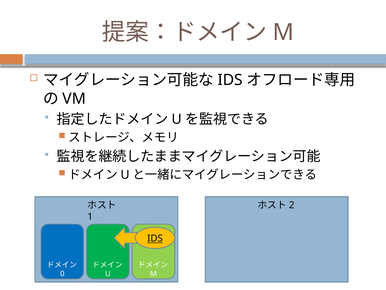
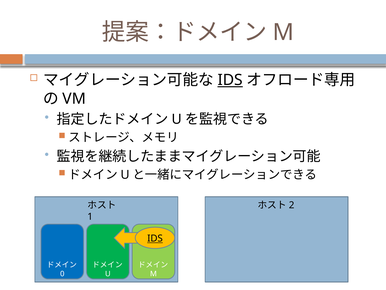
IDS at (230, 80) underline: none -> present
